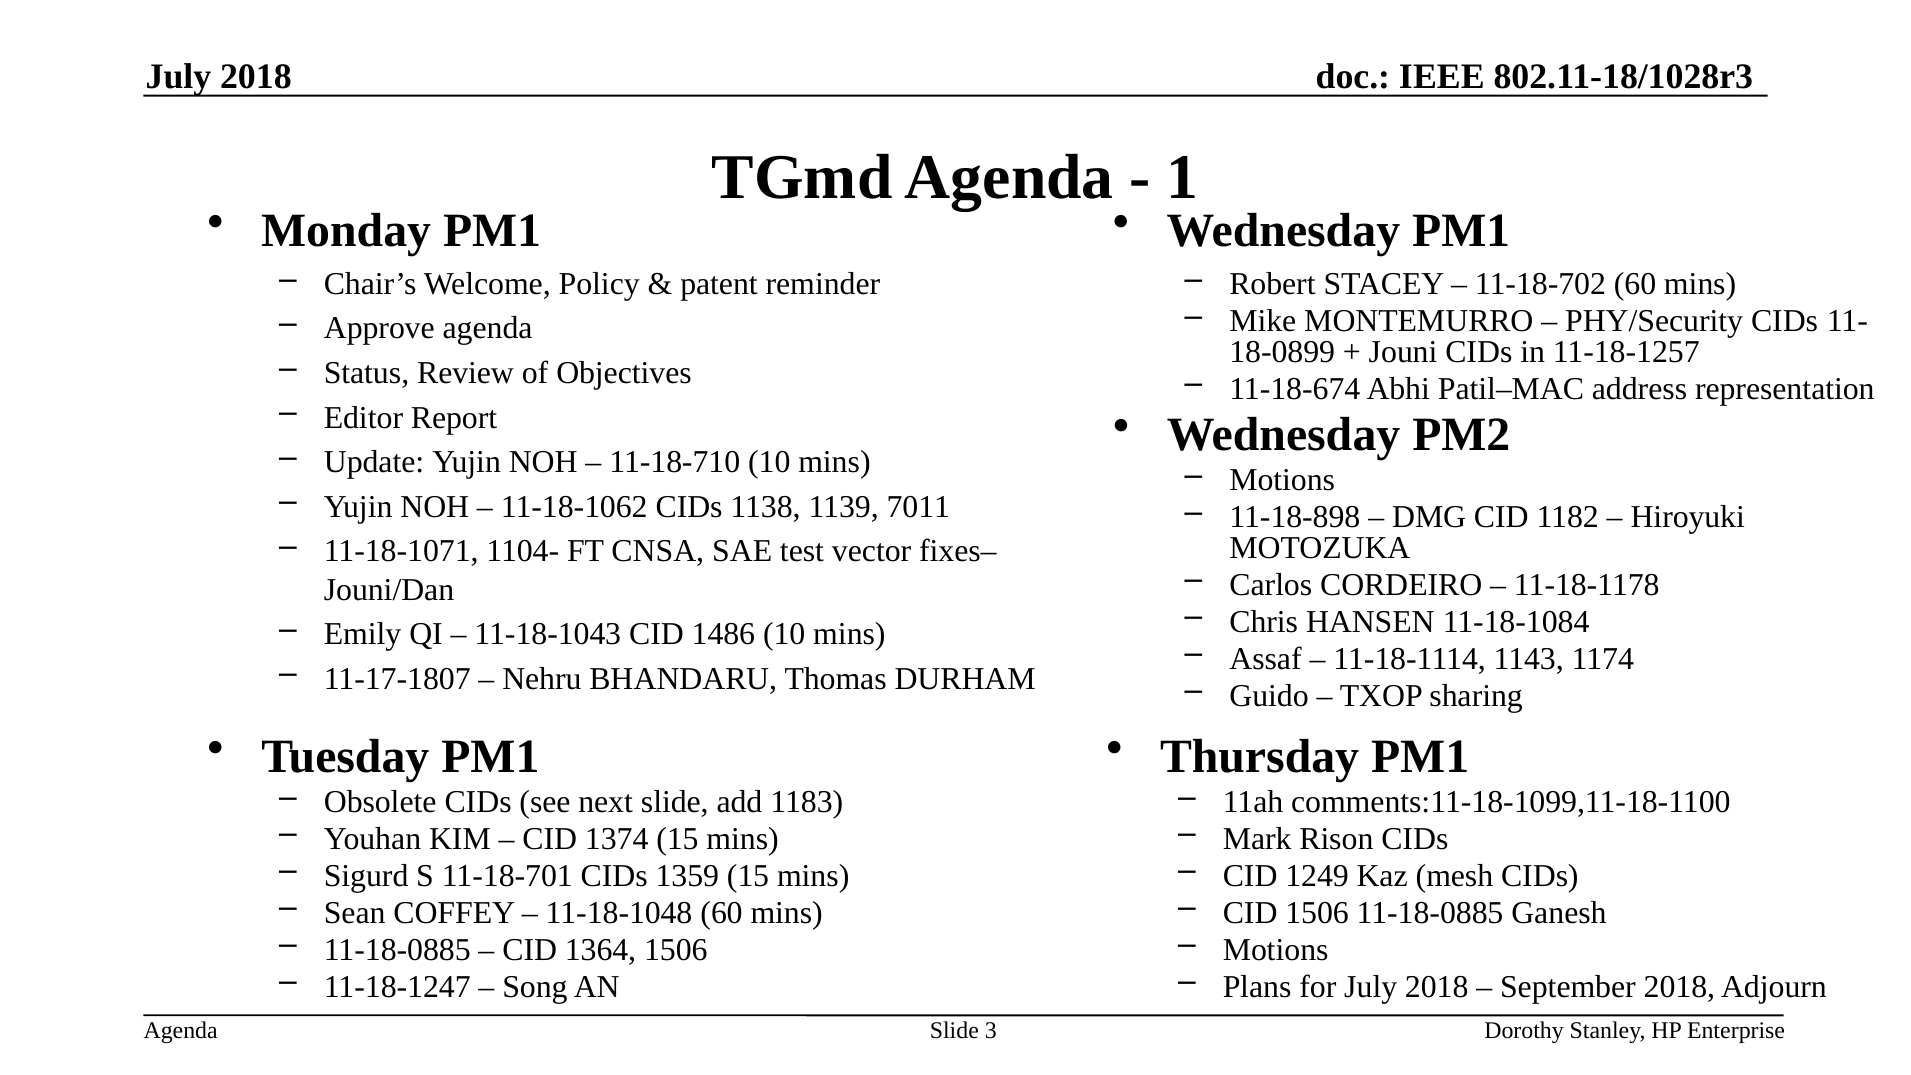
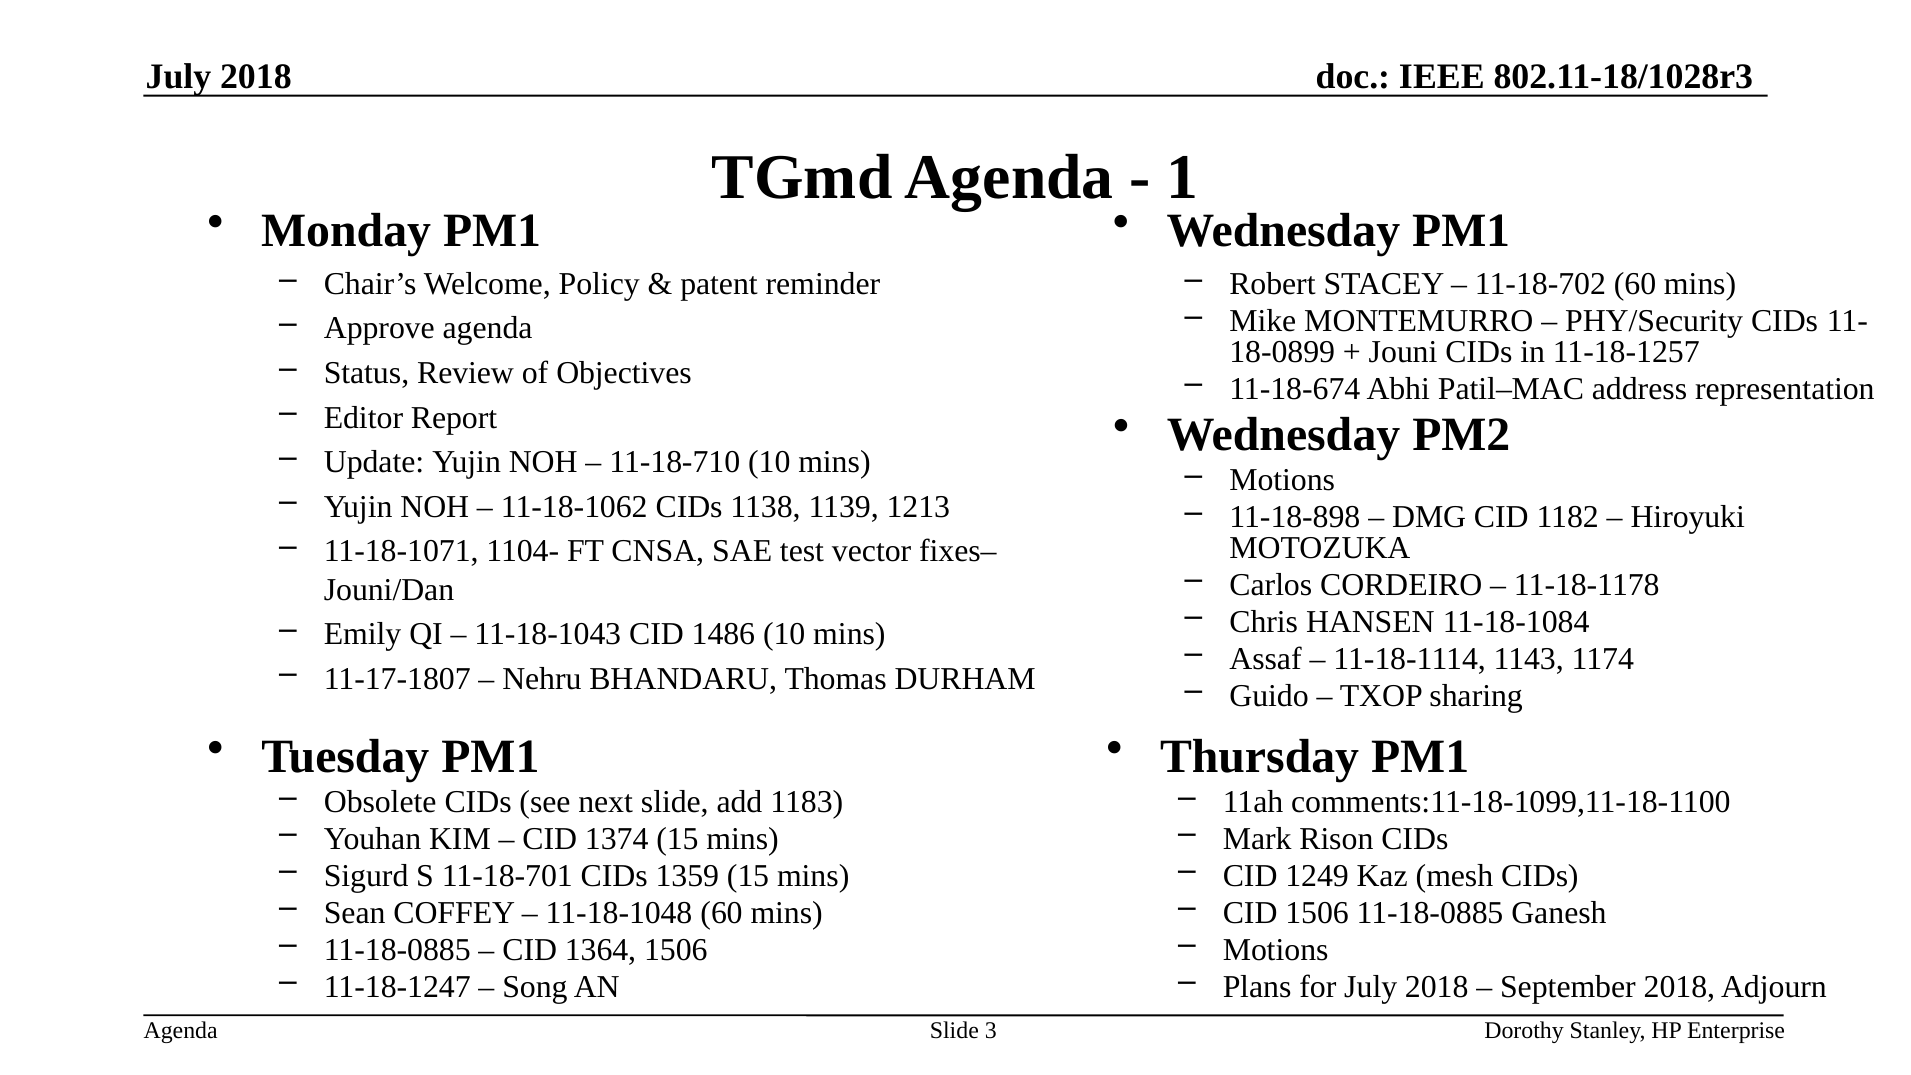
7011: 7011 -> 1213
